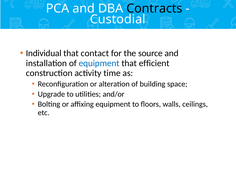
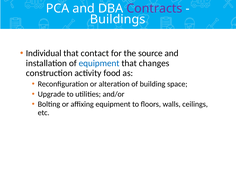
Contracts colour: black -> purple
Custodial: Custodial -> Buildings
efficient: efficient -> changes
time: time -> food
